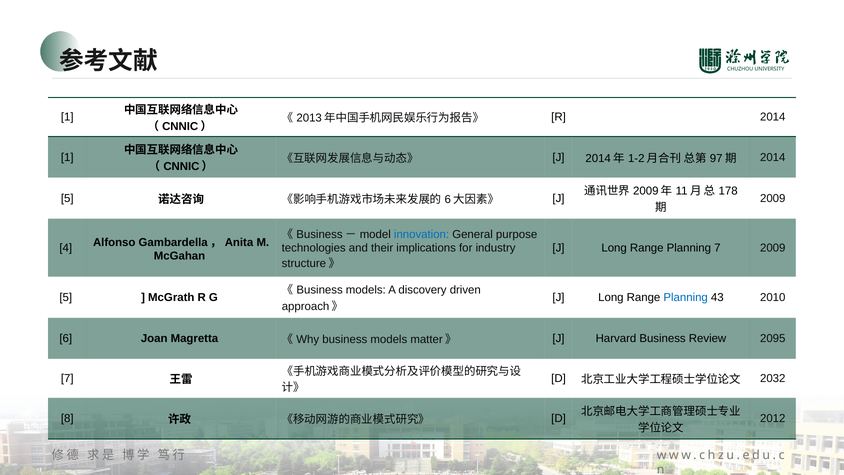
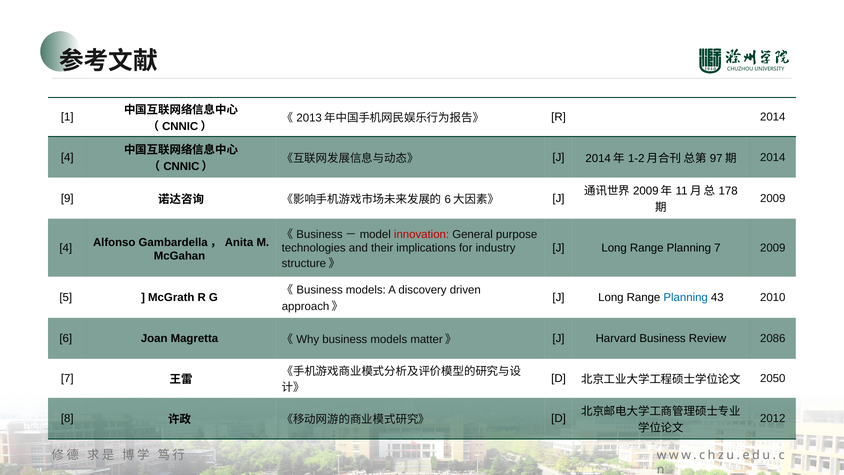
1 at (67, 157): 1 -> 4
5 at (67, 198): 5 -> 9
innovation colour: blue -> red
2095: 2095 -> 2086
2032: 2032 -> 2050
